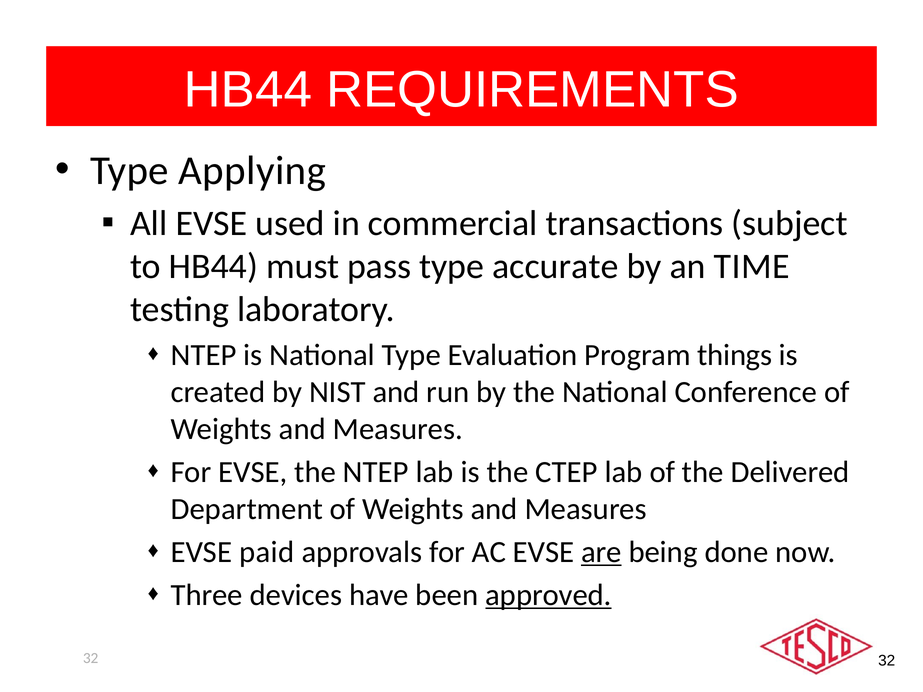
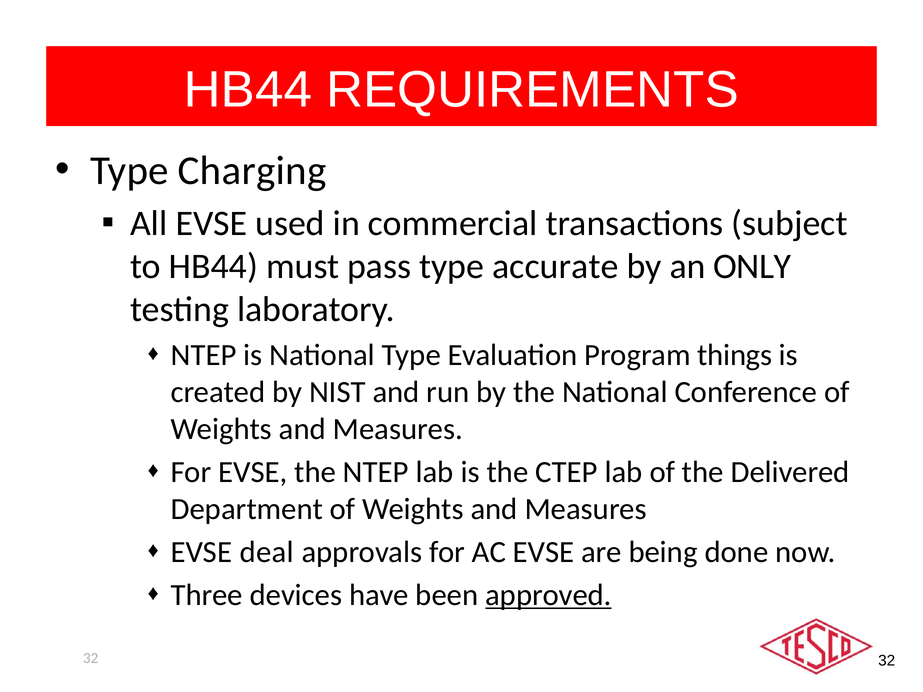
Applying: Applying -> Charging
TIME: TIME -> ONLY
paid: paid -> deal
are underline: present -> none
